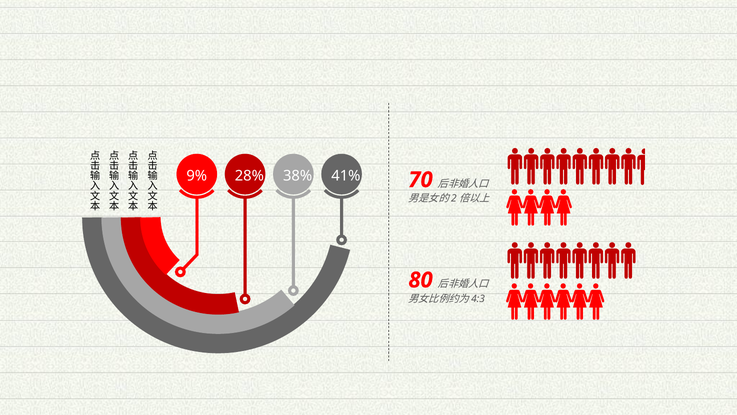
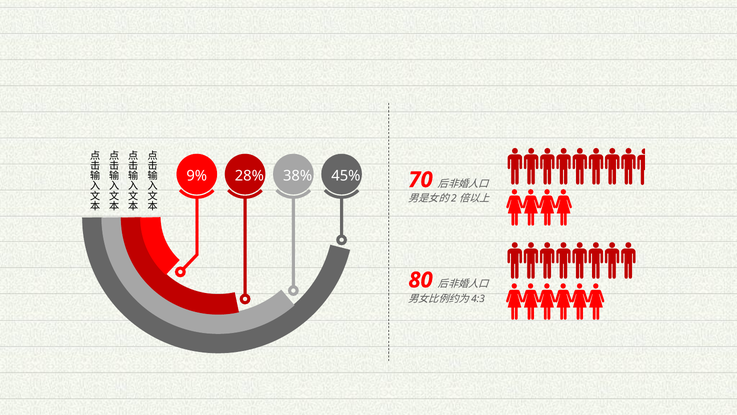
41%: 41% -> 45%
